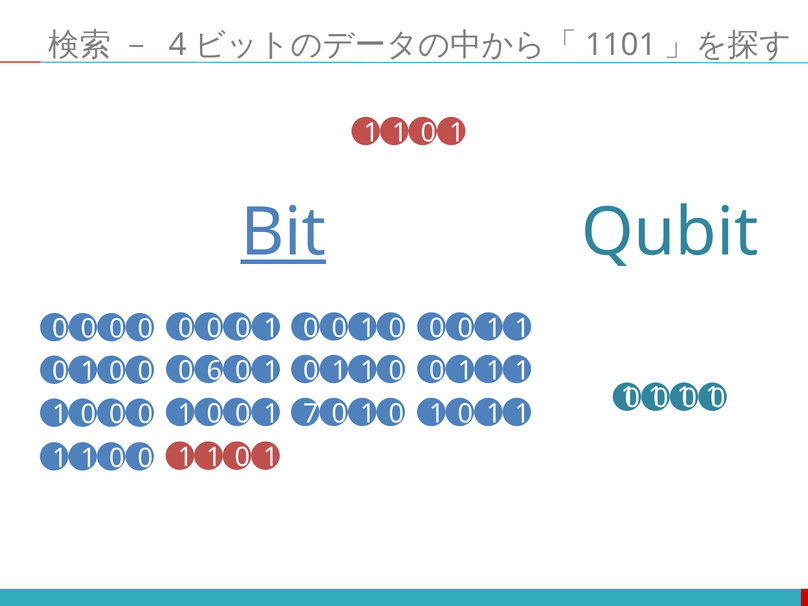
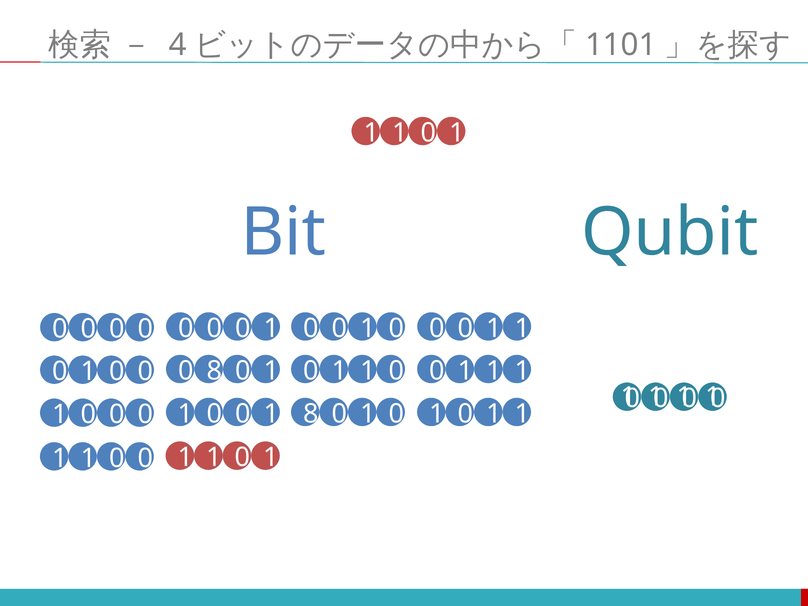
Bit underline: present -> none
0 6: 6 -> 8
1 7: 7 -> 8
